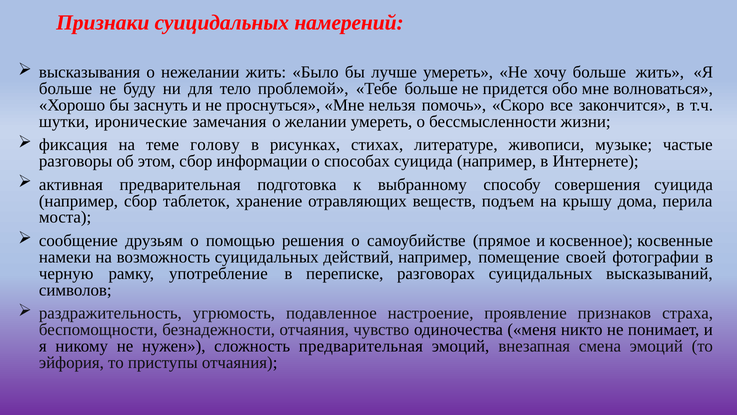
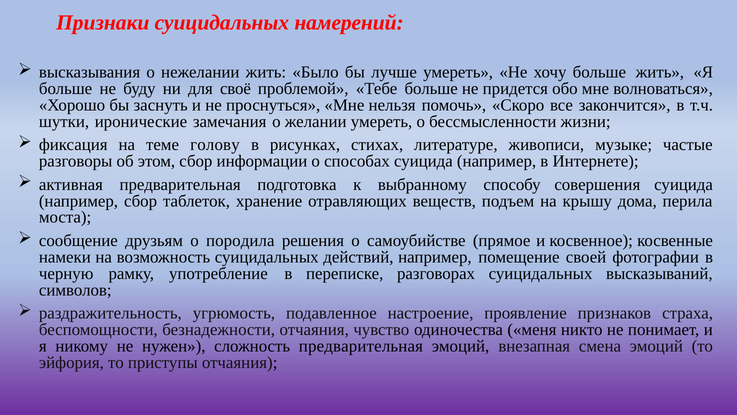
тело: тело -> своё
помощью: помощью -> породила
